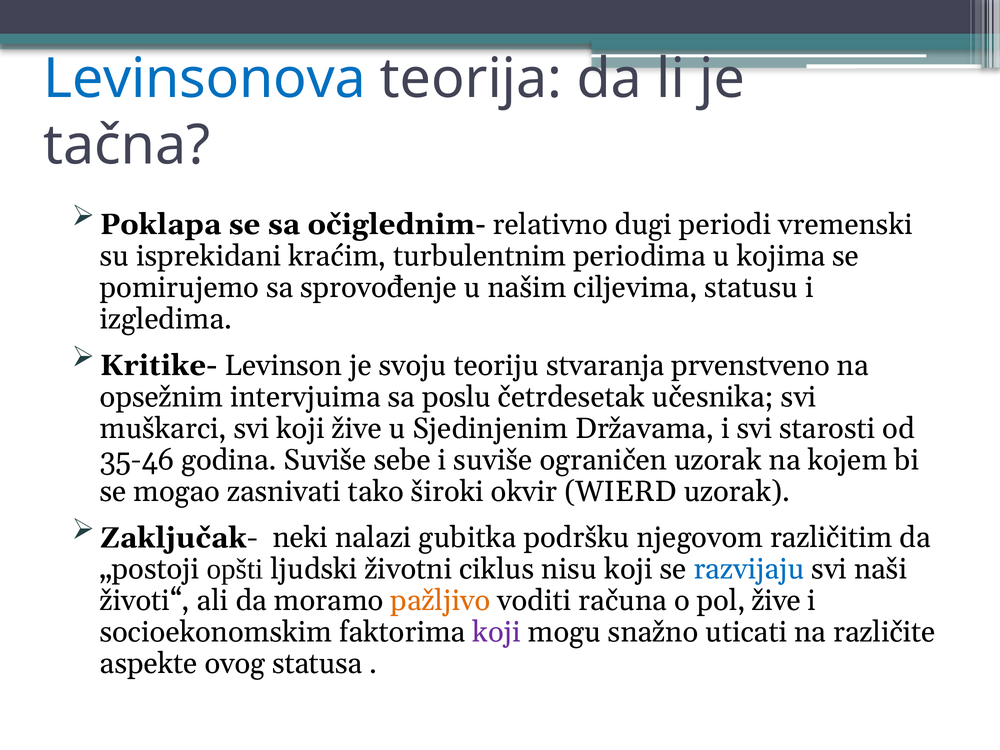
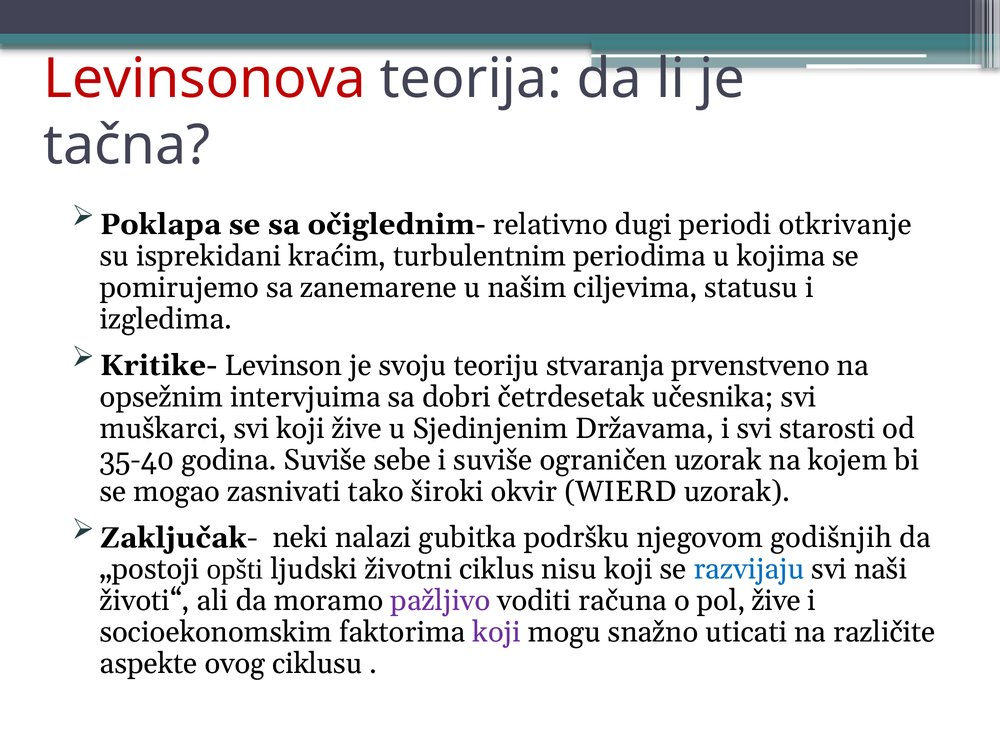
Levinsonova colour: blue -> red
vremenski: vremenski -> otkrivanje
sprovođenje: sprovođenje -> zanemarene
poslu: poslu -> dobri
35-46: 35-46 -> 35-40
različitim: različitim -> godišnjih
pažljivo colour: orange -> purple
statusa: statusa -> ciklusu
